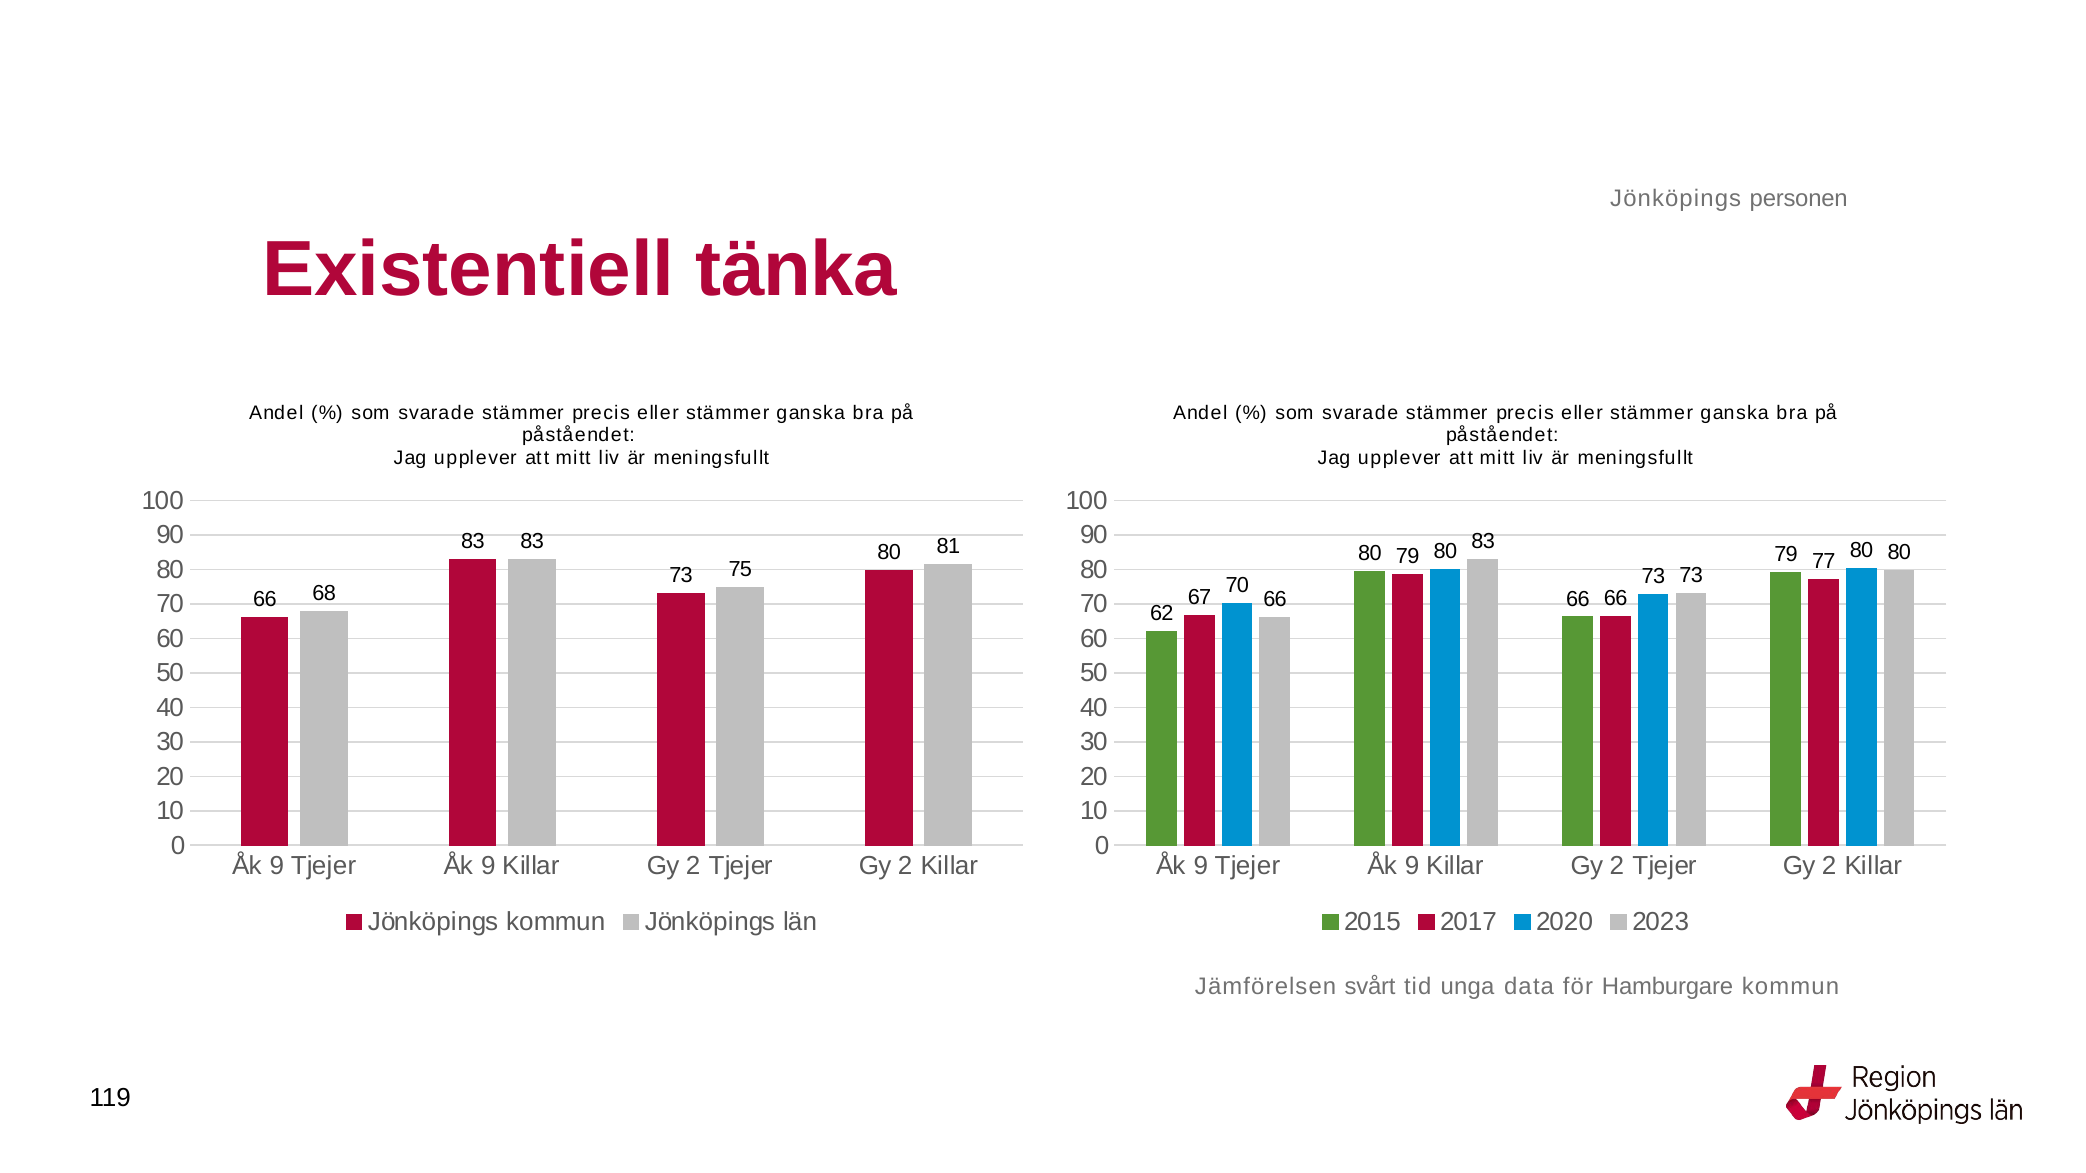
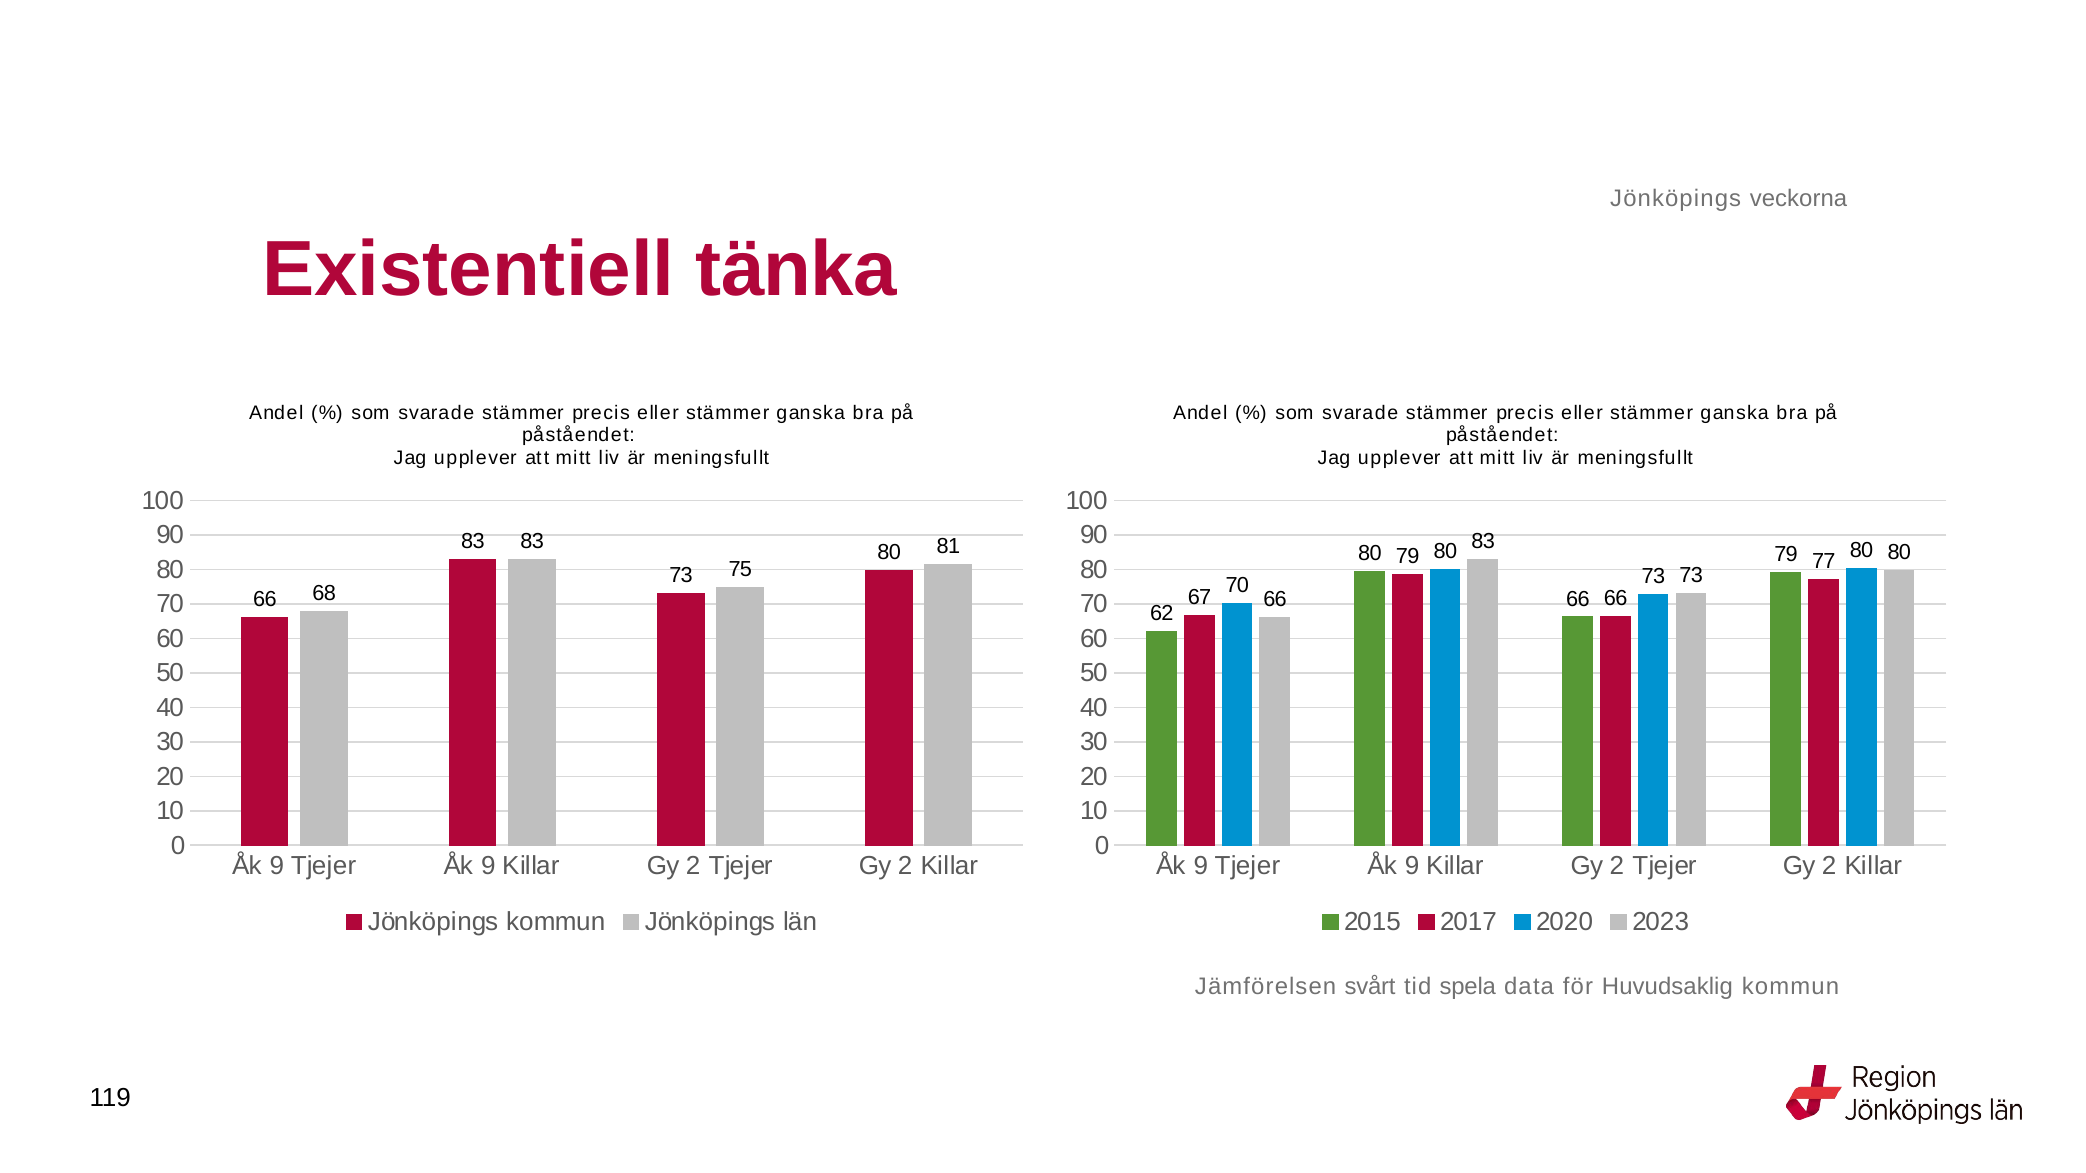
personen: personen -> veckorna
unga: unga -> spela
Hamburgare: Hamburgare -> Huvudsaklig
